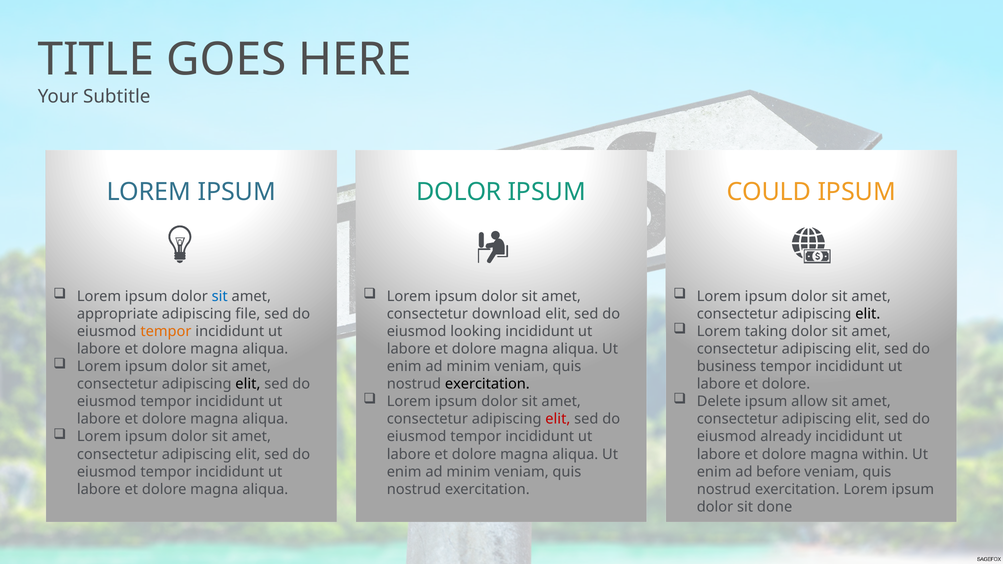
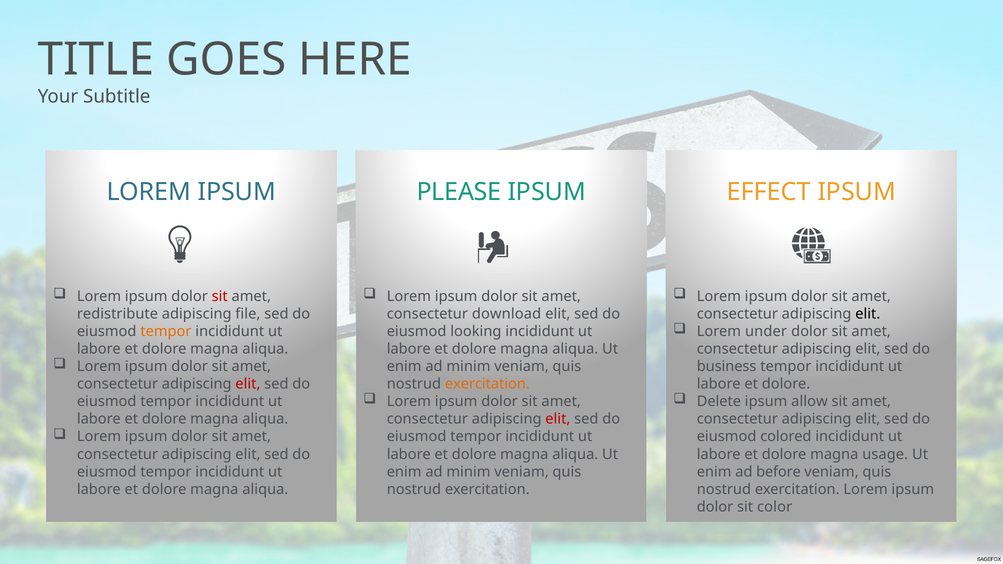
DOLOR at (459, 192): DOLOR -> PLEASE
COULD: COULD -> EFFECT
sit at (220, 296) colour: blue -> red
appropriate: appropriate -> redistribute
taking: taking -> under
elit at (248, 384) colour: black -> red
exercitation at (487, 384) colour: black -> orange
already: already -> colored
within: within -> usage
done: done -> color
